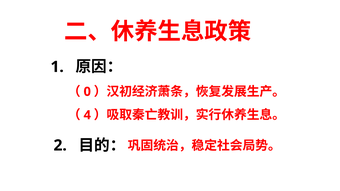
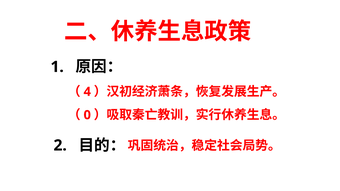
0: 0 -> 4
4: 4 -> 0
